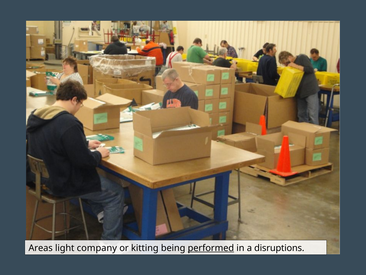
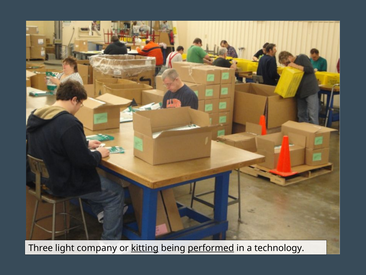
Areas: Areas -> Three
kitting underline: none -> present
disruptions: disruptions -> technology
